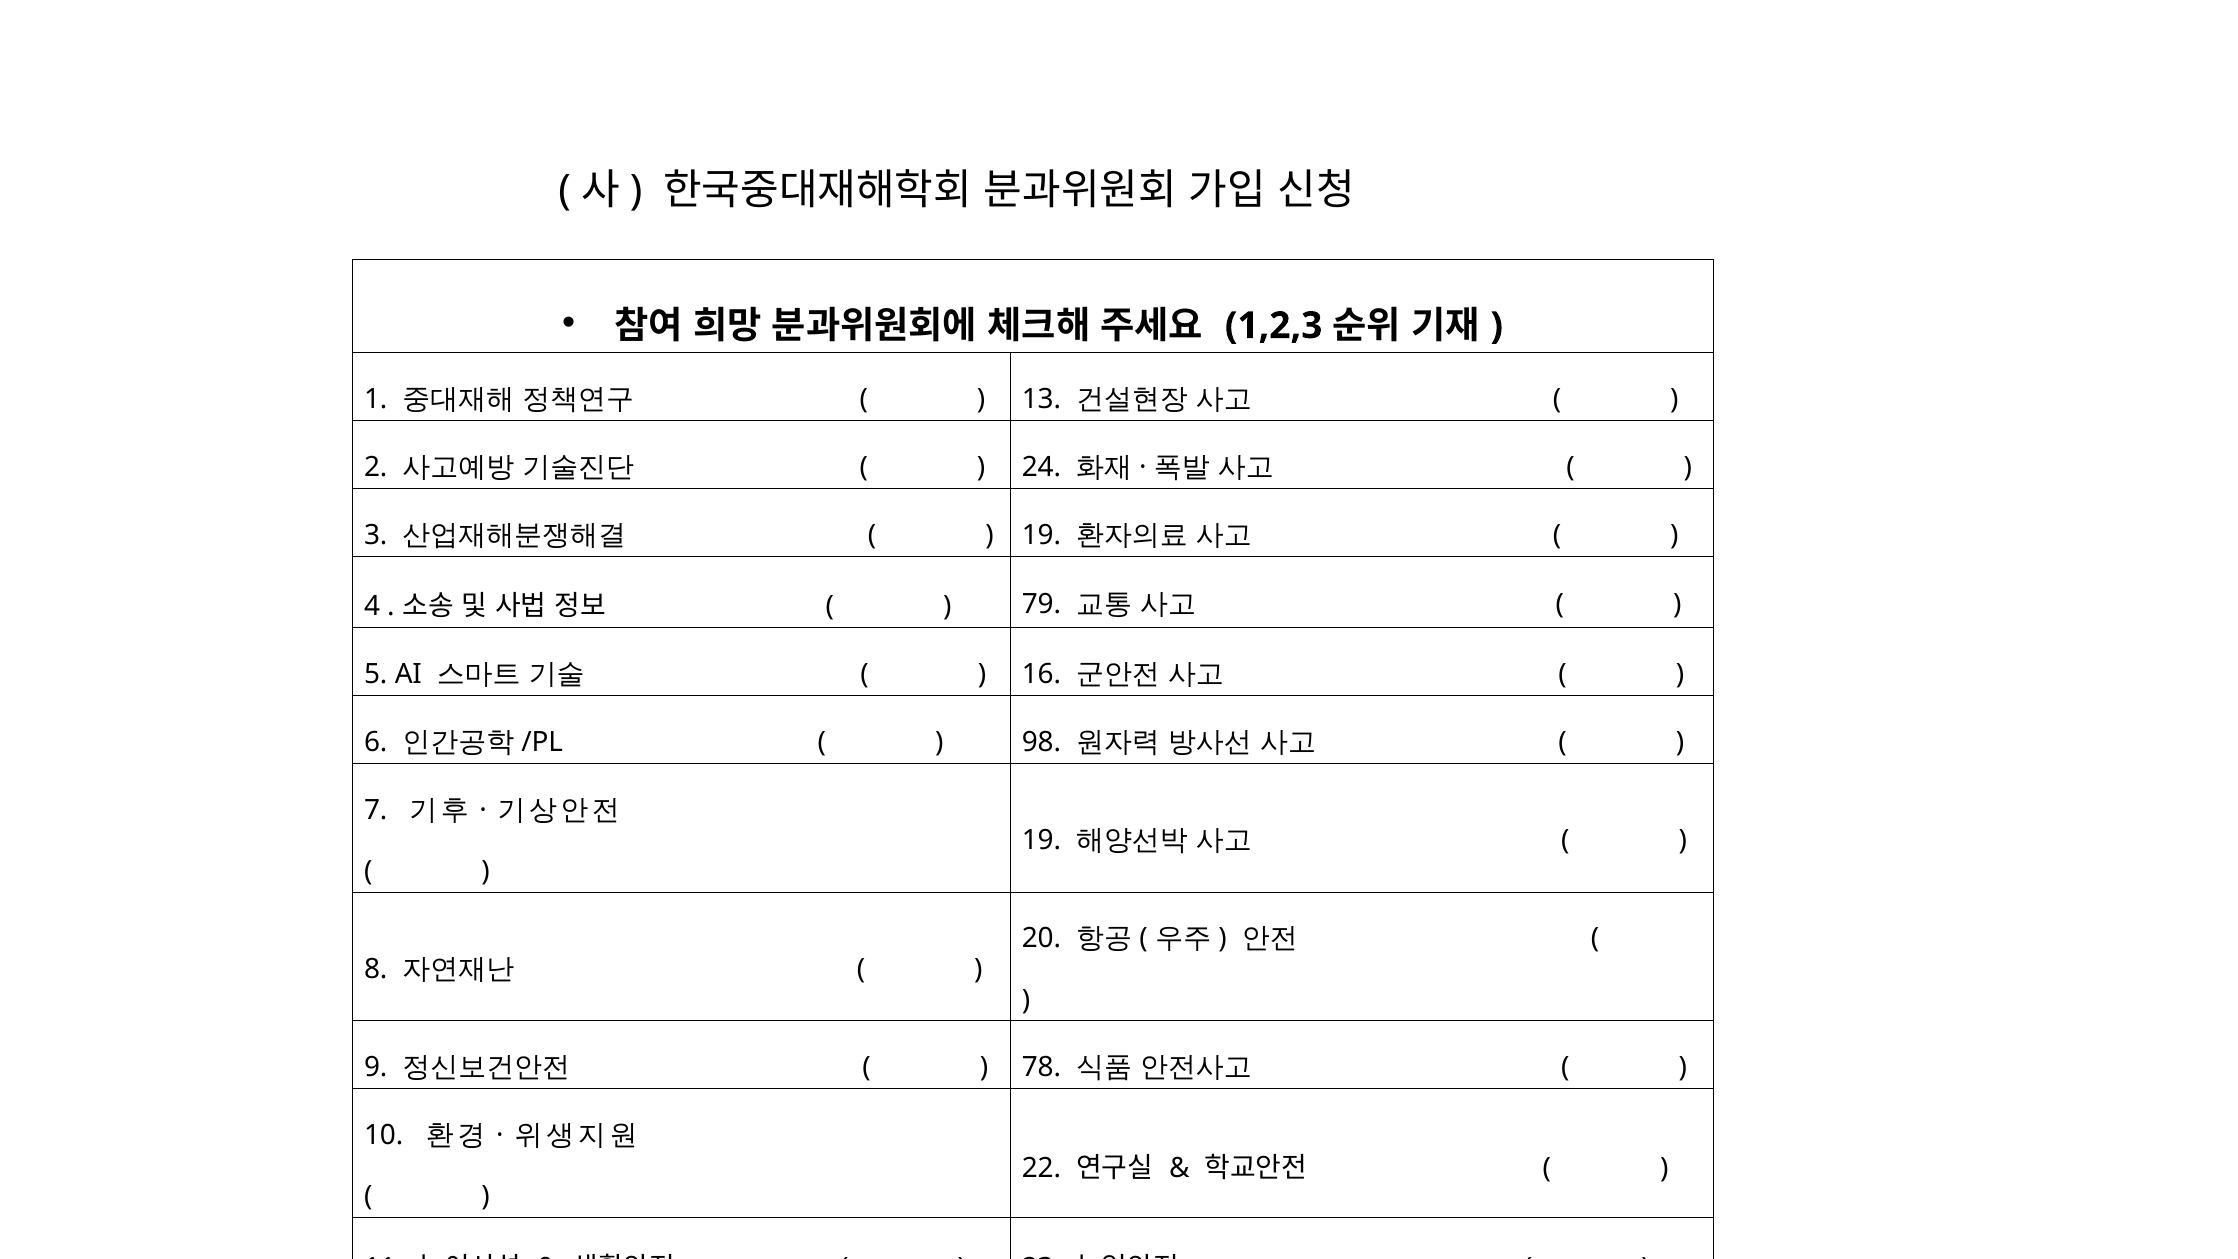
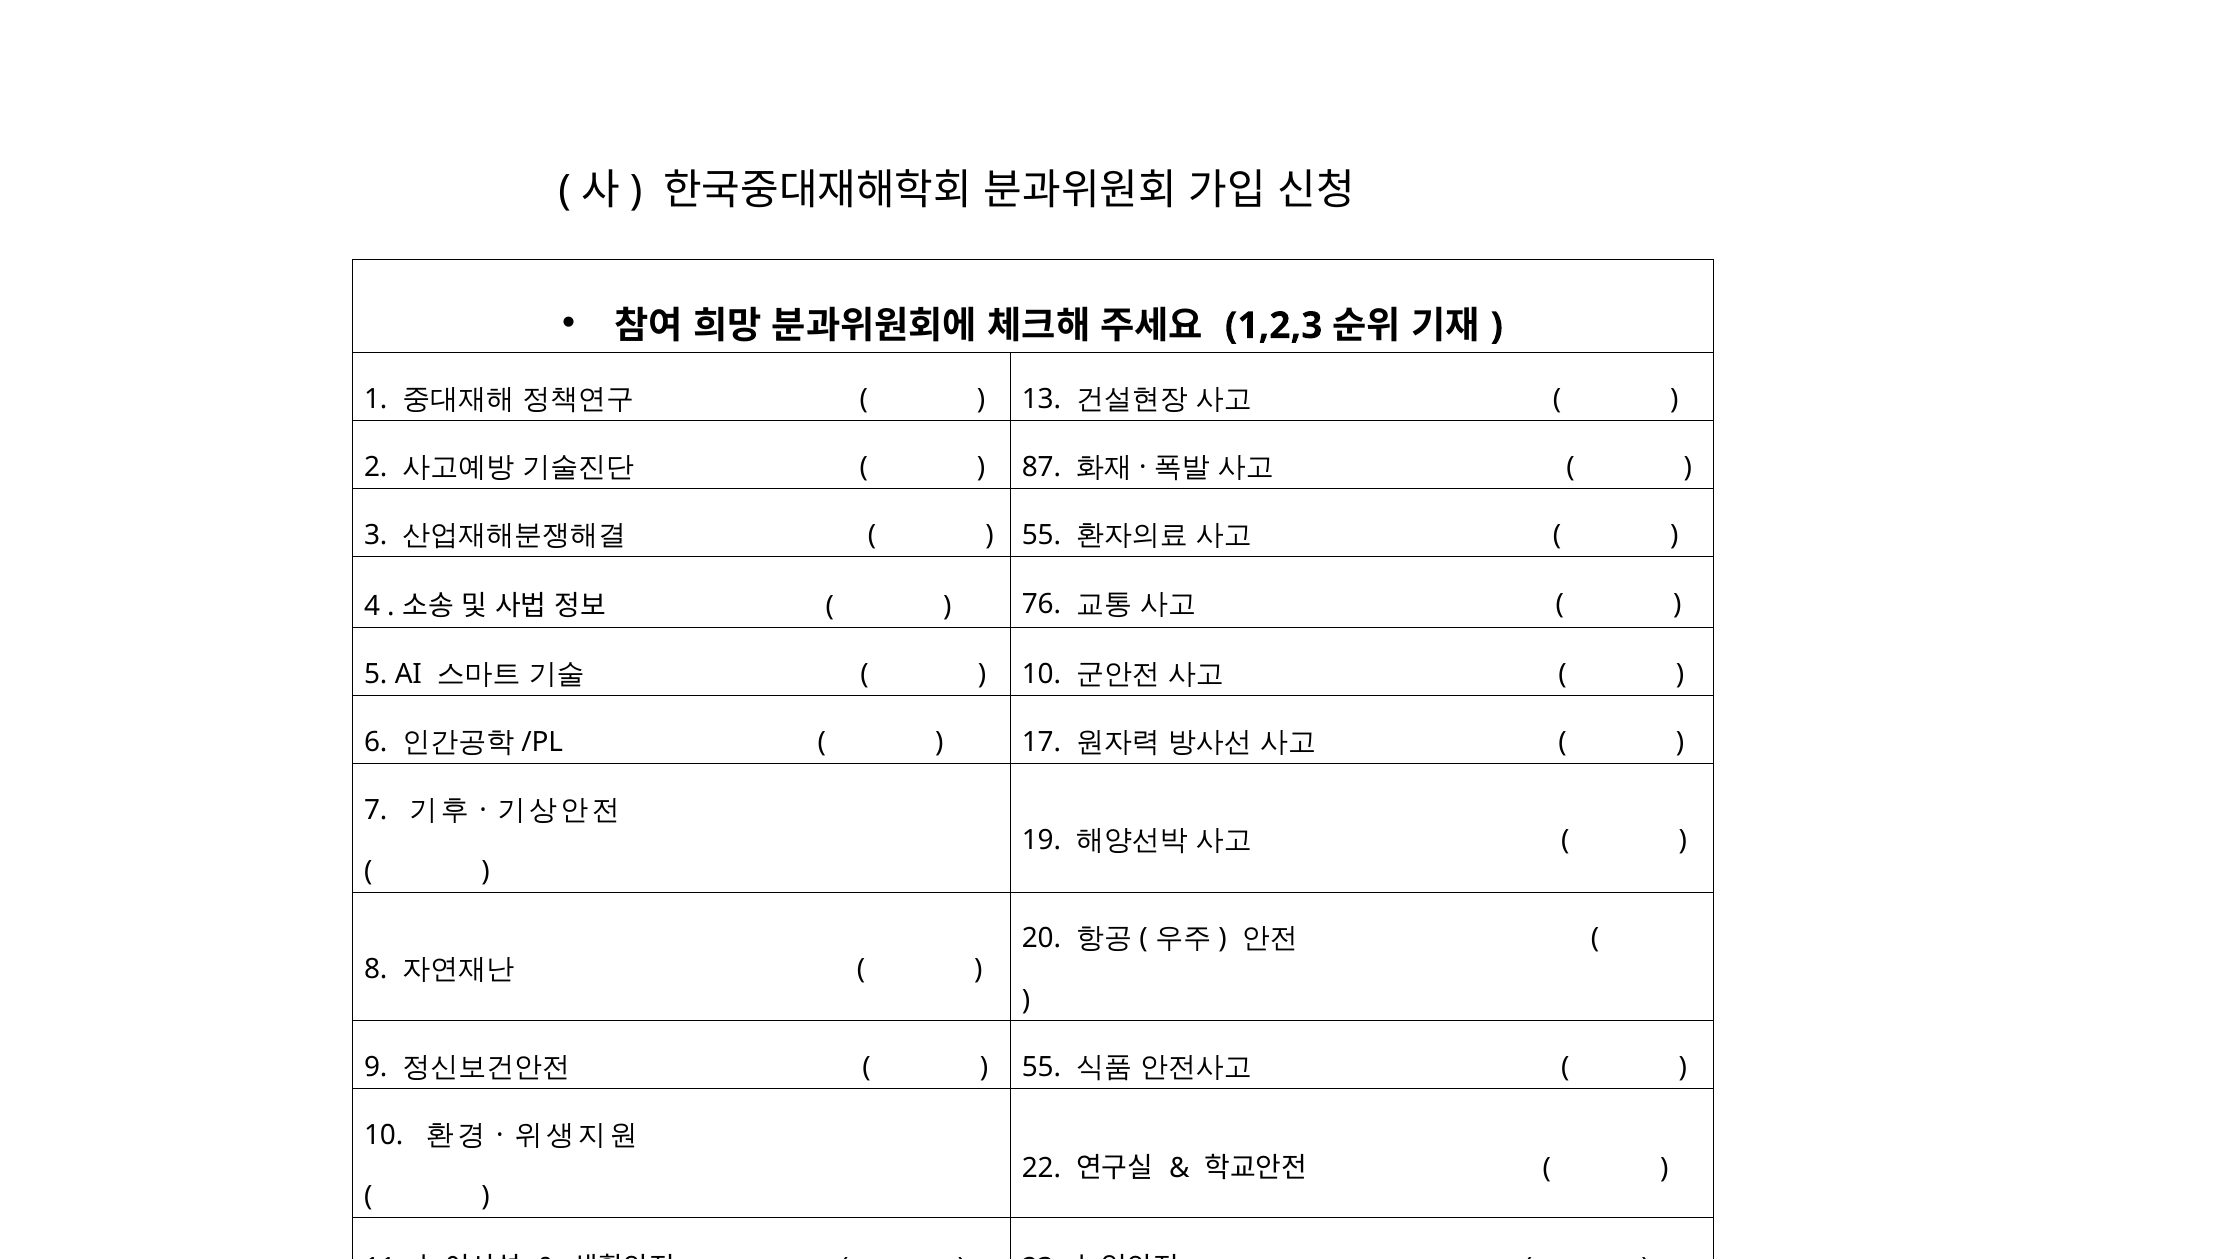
24 at (1041, 467): 24 -> 87
19 at (1041, 535): 19 -> 55
79: 79 -> 76
16 at (1041, 674): 16 -> 10
98: 98 -> 17
78 at (1041, 1067): 78 -> 55
